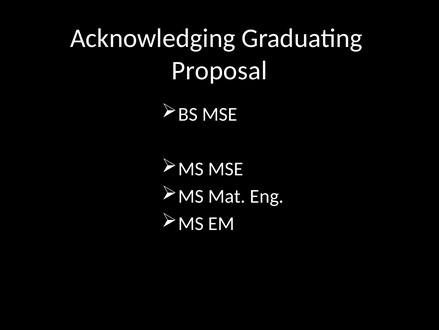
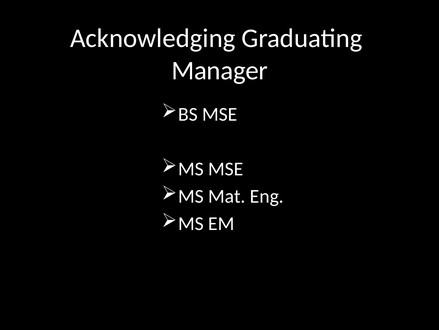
Proposal: Proposal -> Manager
